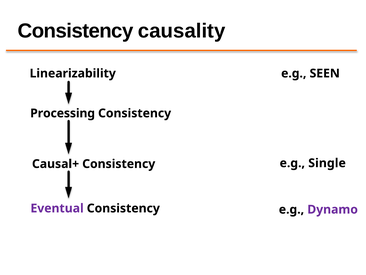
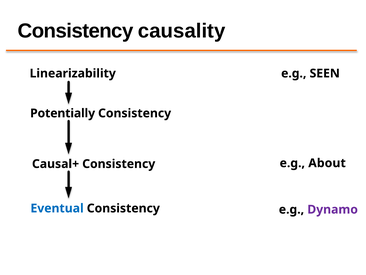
Processing: Processing -> Potentially
Single: Single -> About
Eventual colour: purple -> blue
